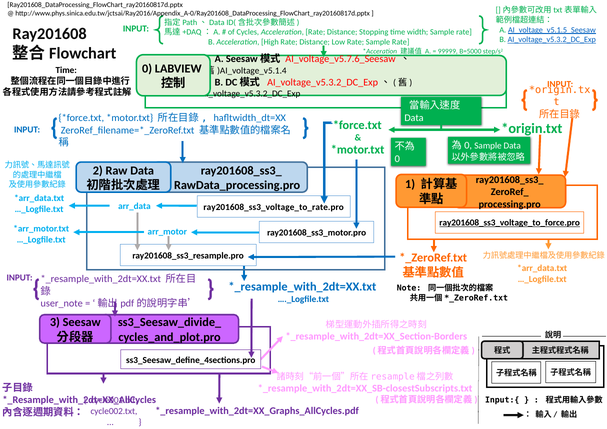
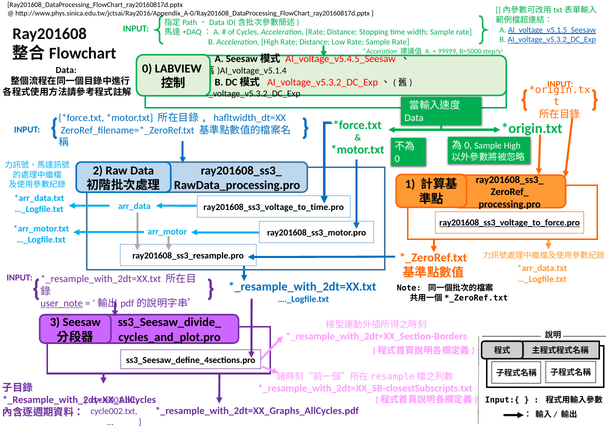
AI_voltage_v5.7.6_Seesaw: AI_voltage_v5.7.6_Seesaw -> AI_voltage_v5.4.5_Seesaw
Time at (66, 70): Time -> Data
Sample Data: Data -> High
ray201608_ss3_voltage_to_rate.pro: ray201608_ss3_voltage_to_rate.pro -> ray201608_ss3_voltage_to_time.pro
user_note underline: none -> present
